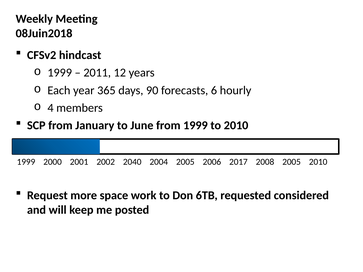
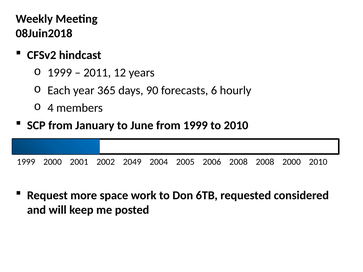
2040: 2040 -> 2049
2006 2017: 2017 -> 2008
2008 2005: 2005 -> 2000
